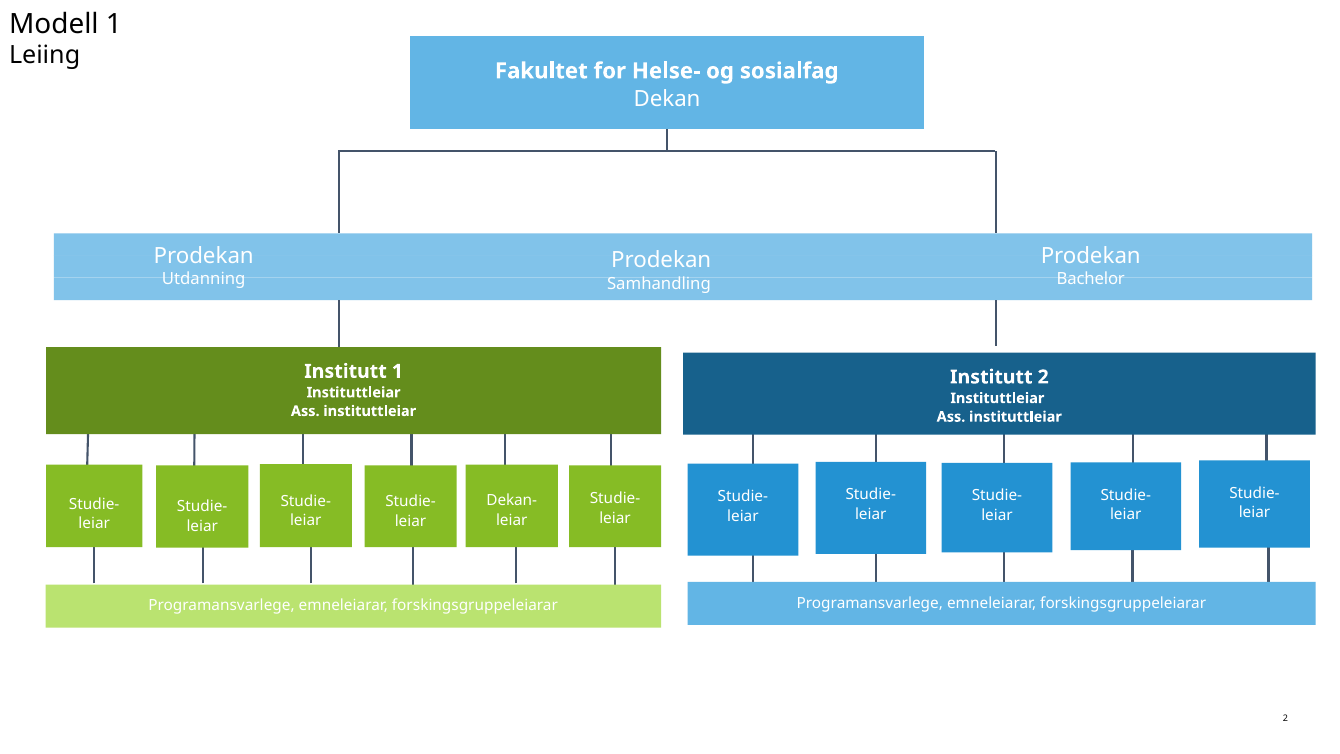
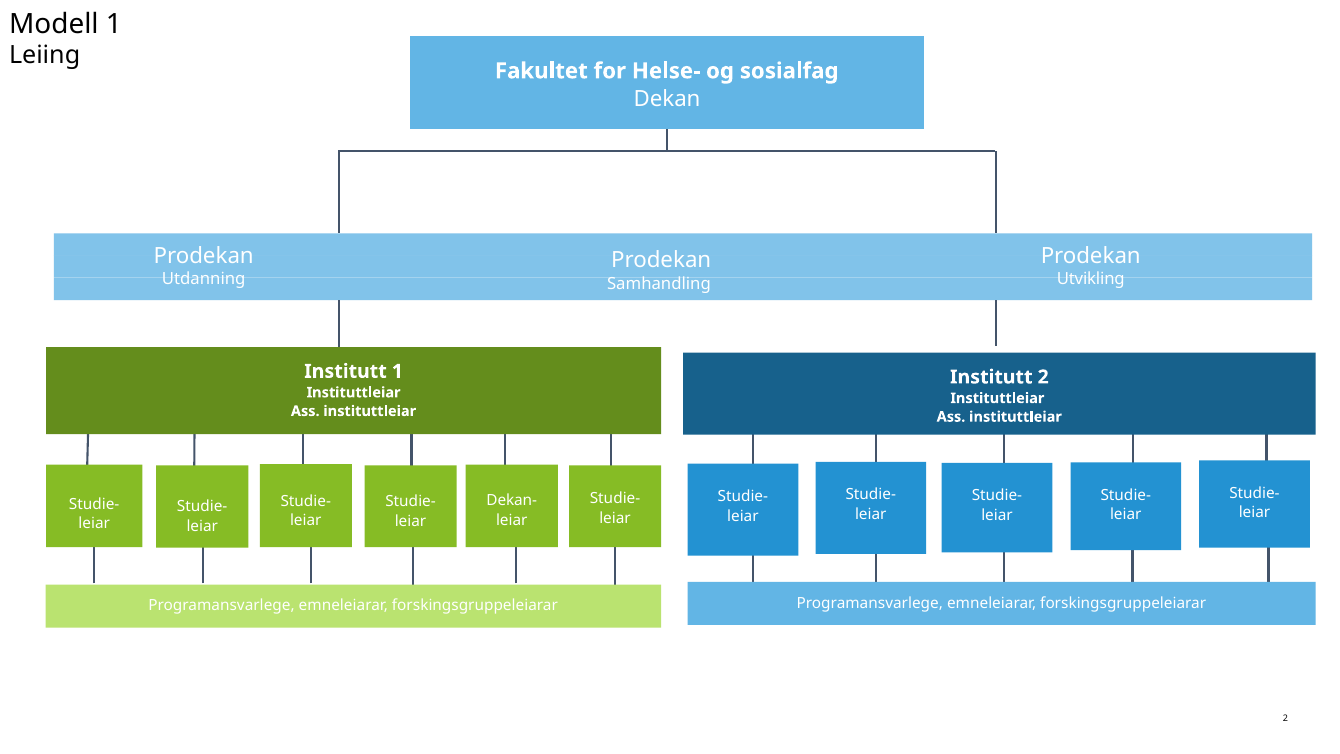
Bachelor: Bachelor -> Utvikling
